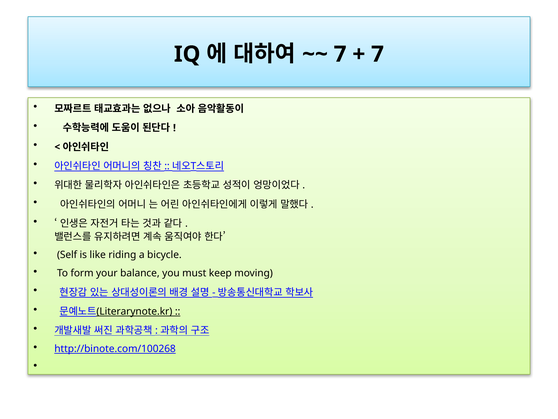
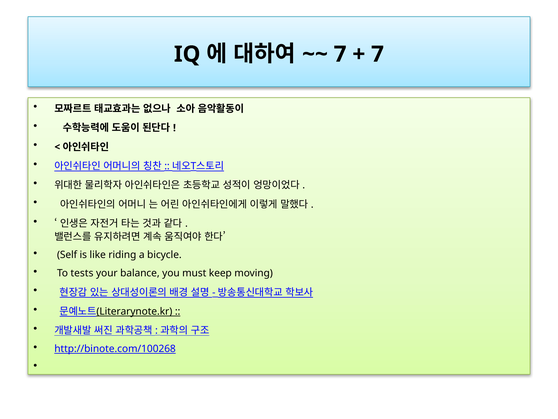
form: form -> tests
